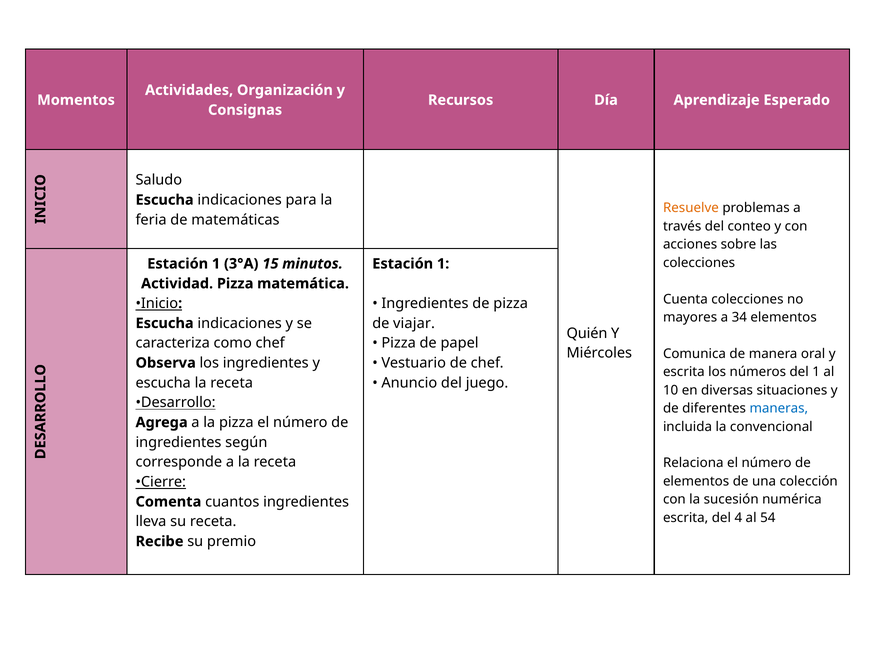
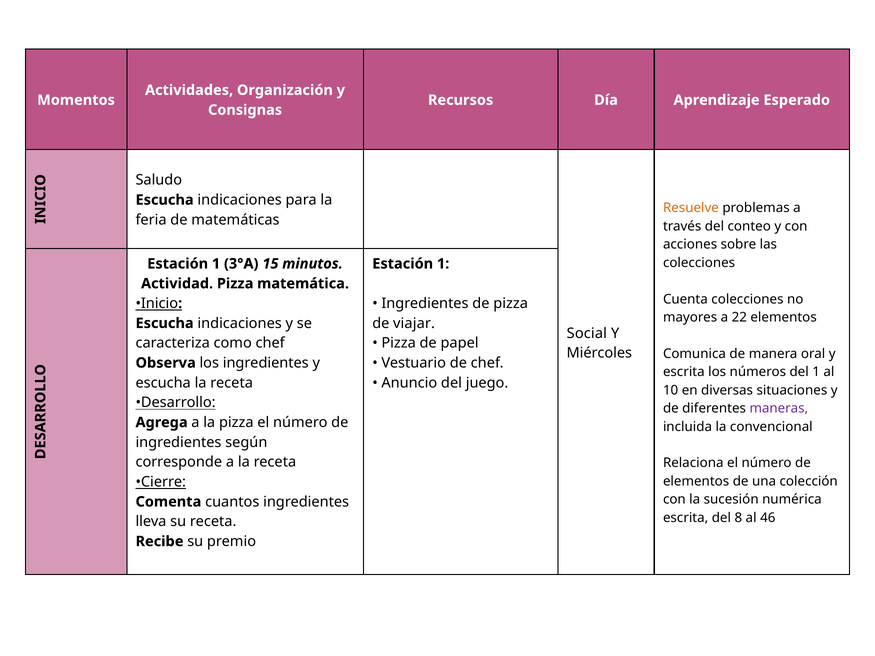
34: 34 -> 22
Quién: Quién -> Social
maneras colour: blue -> purple
4: 4 -> 8
54: 54 -> 46
